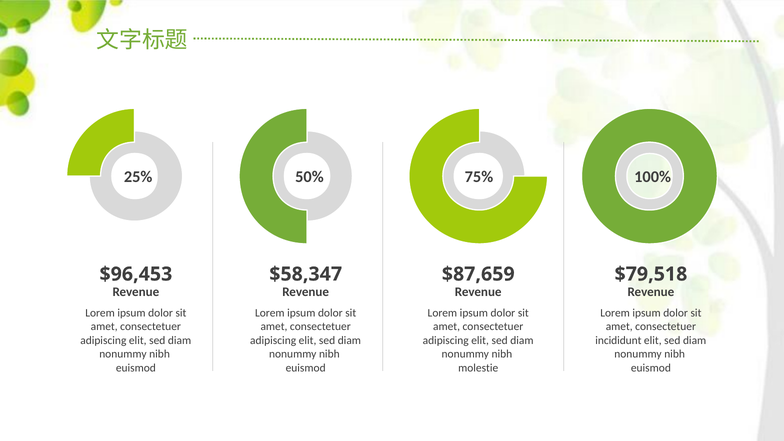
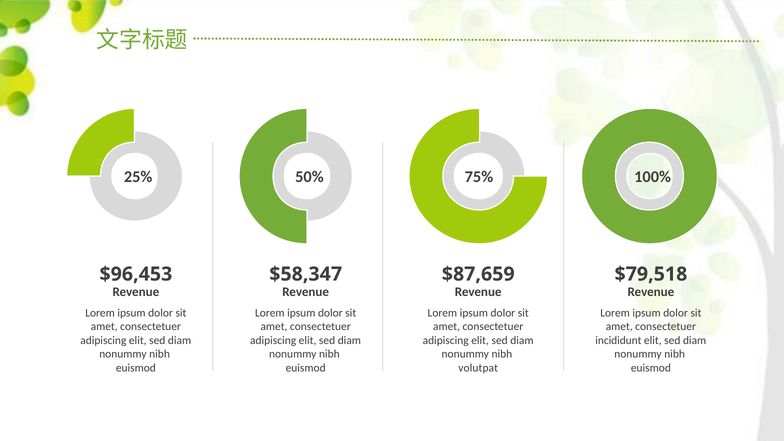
molestie: molestie -> volutpat
